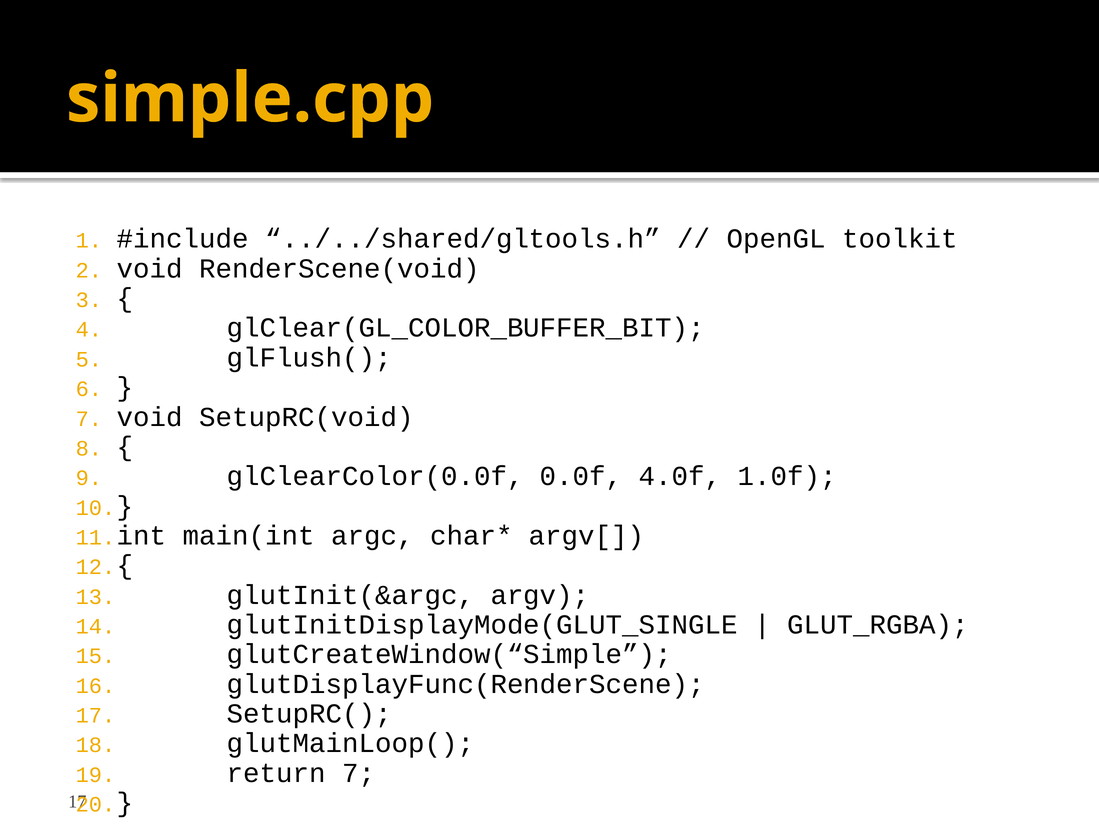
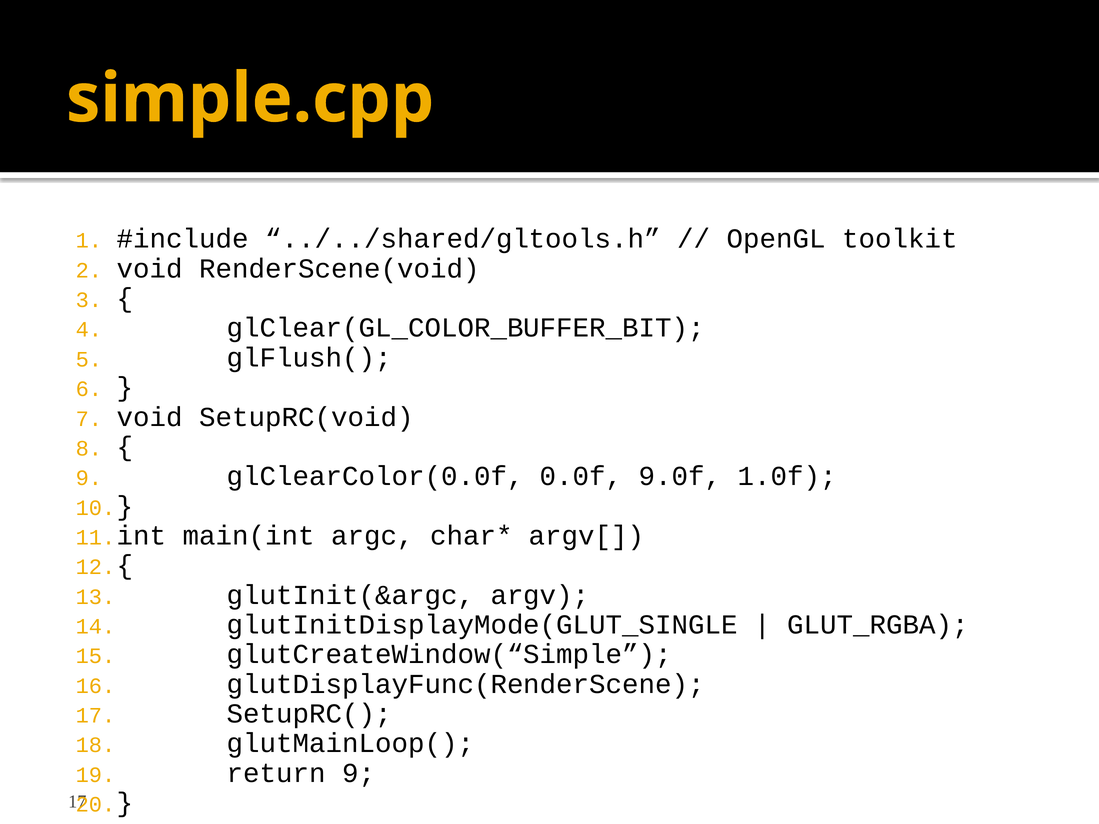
4.0f: 4.0f -> 9.0f
return 7: 7 -> 9
